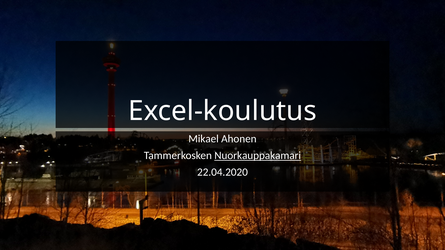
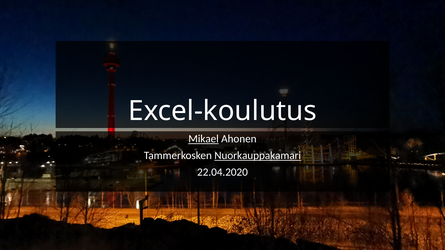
Mikael underline: none -> present
